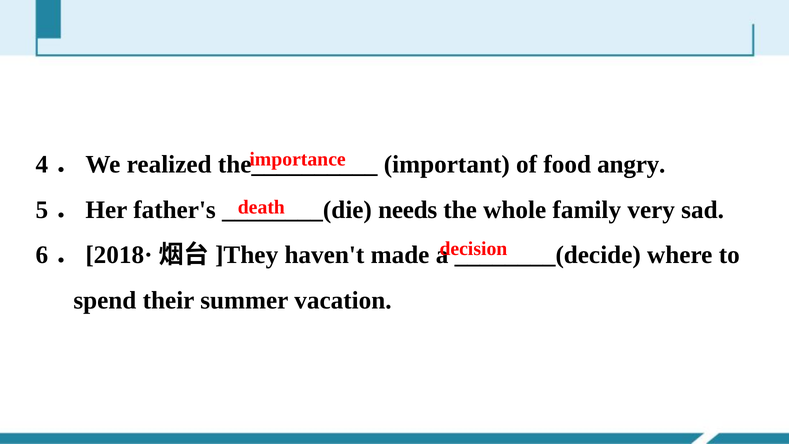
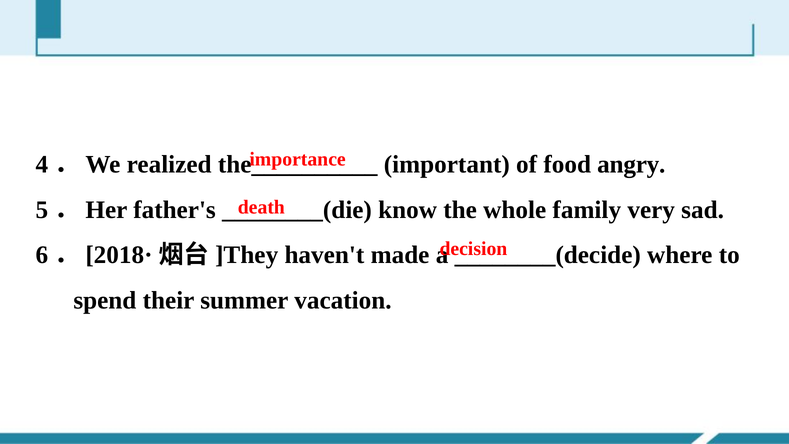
needs: needs -> know
